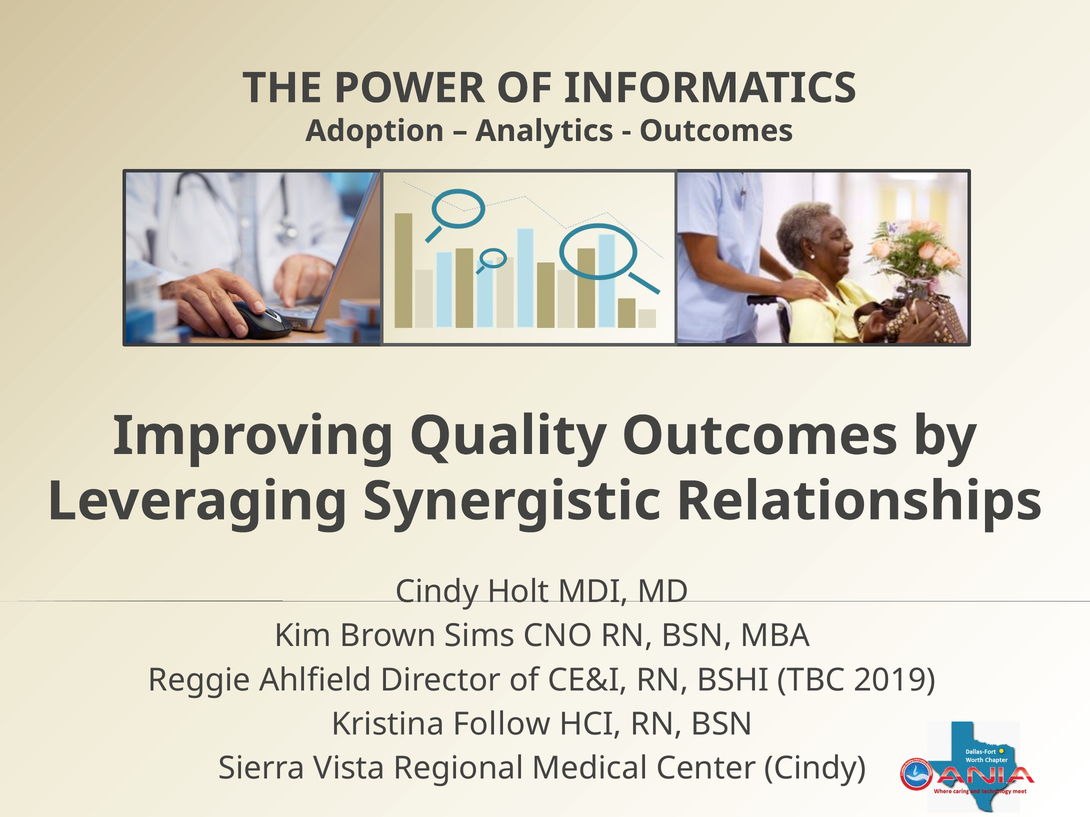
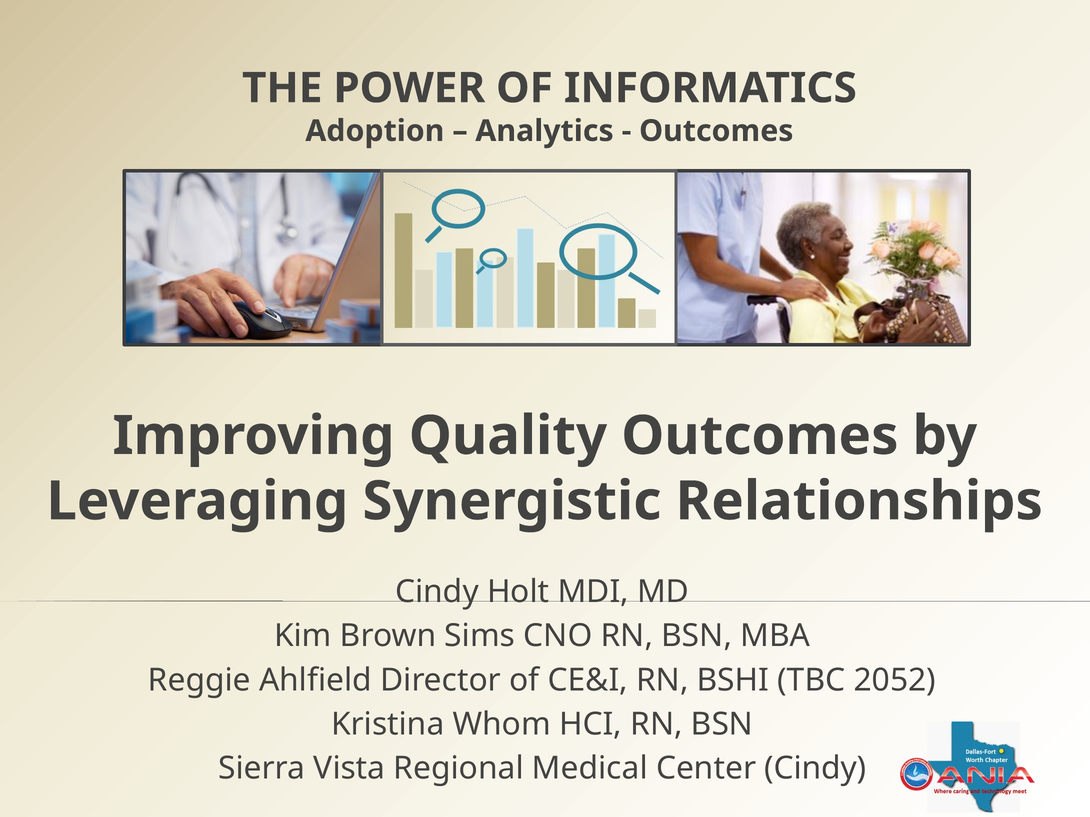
2019: 2019 -> 2052
Follow: Follow -> Whom
